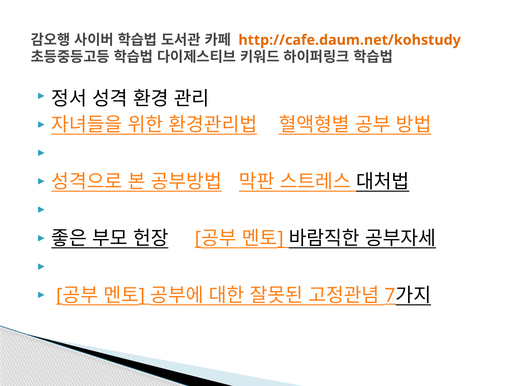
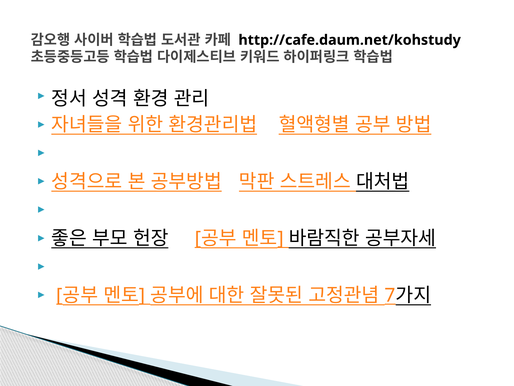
http://cafe.daum.net/kohstudy colour: orange -> black
